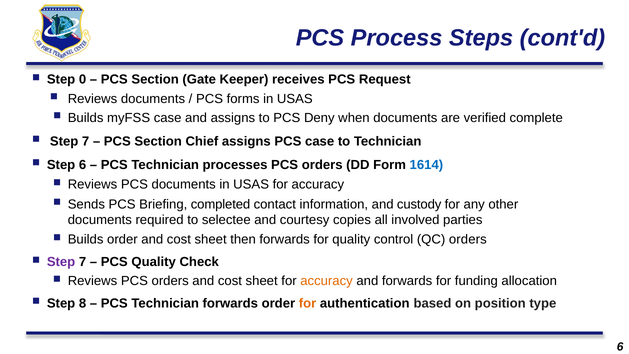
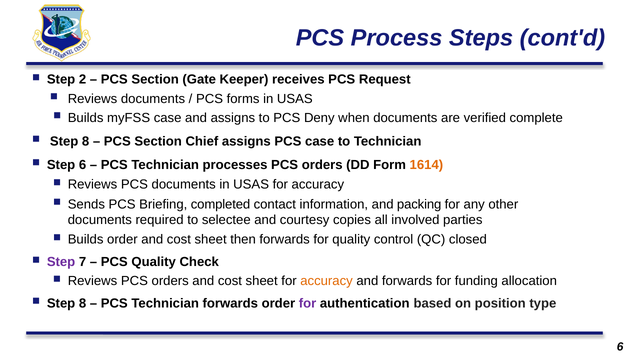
0: 0 -> 2
7 at (86, 141): 7 -> 8
1614 colour: blue -> orange
custody: custody -> packing
QC orders: orders -> closed
for at (308, 303) colour: orange -> purple
